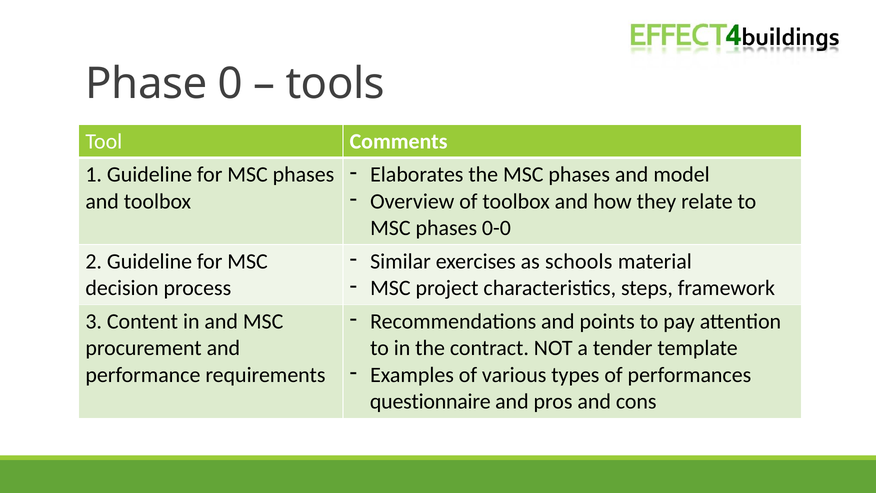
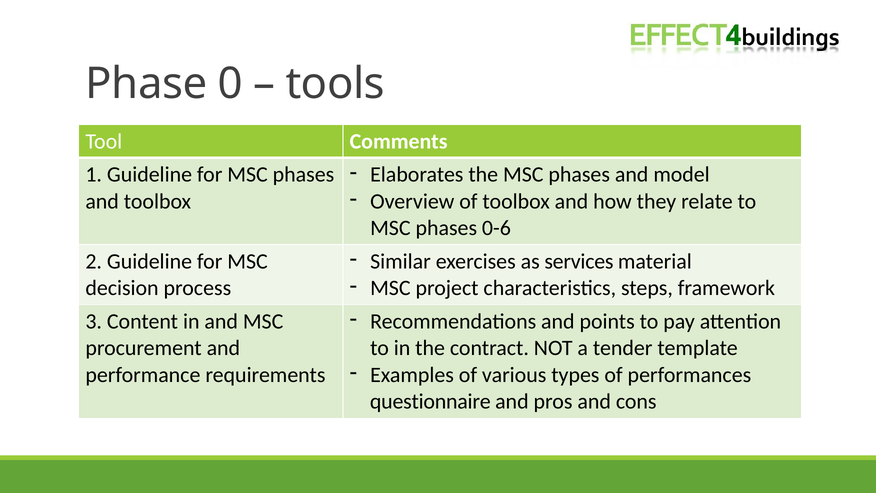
0-0: 0-0 -> 0-6
schools: schools -> services
